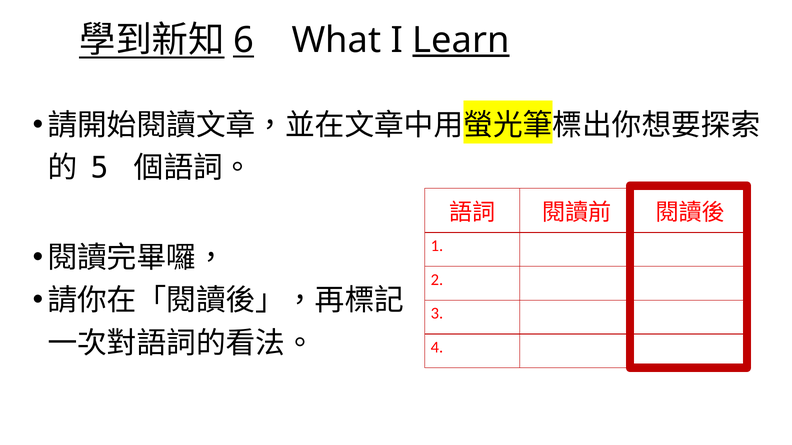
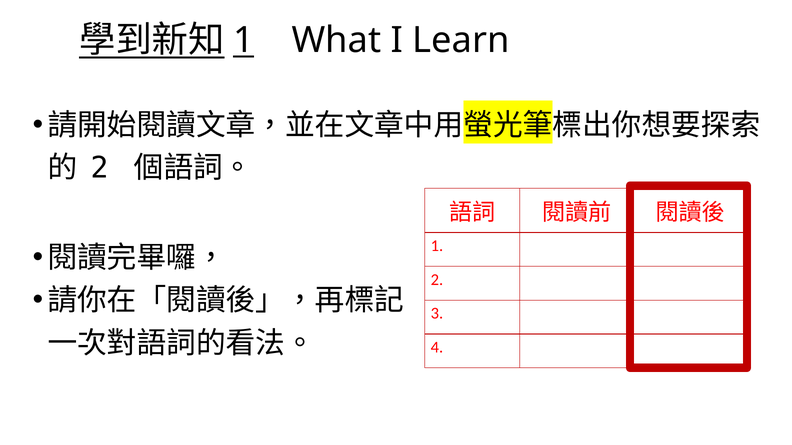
6 at (244, 40): 6 -> 1
Learn underline: present -> none
5 at (100, 168): 5 -> 2
